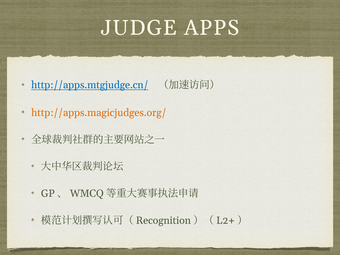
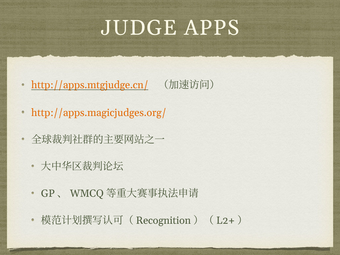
http://apps.mtgjudge.cn/ colour: blue -> orange
